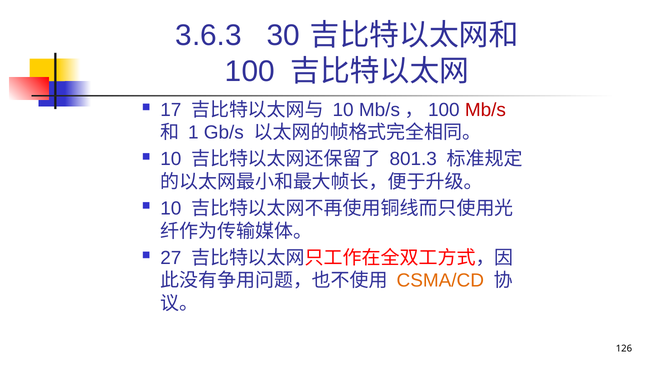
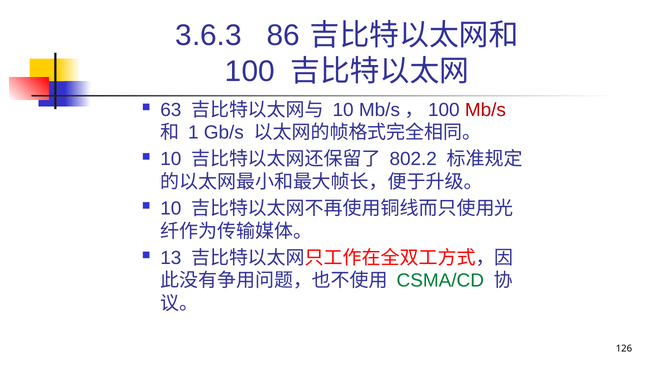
30: 30 -> 86
17: 17 -> 63
801.3: 801.3 -> 802.2
27: 27 -> 13
CSMA/CD colour: orange -> green
